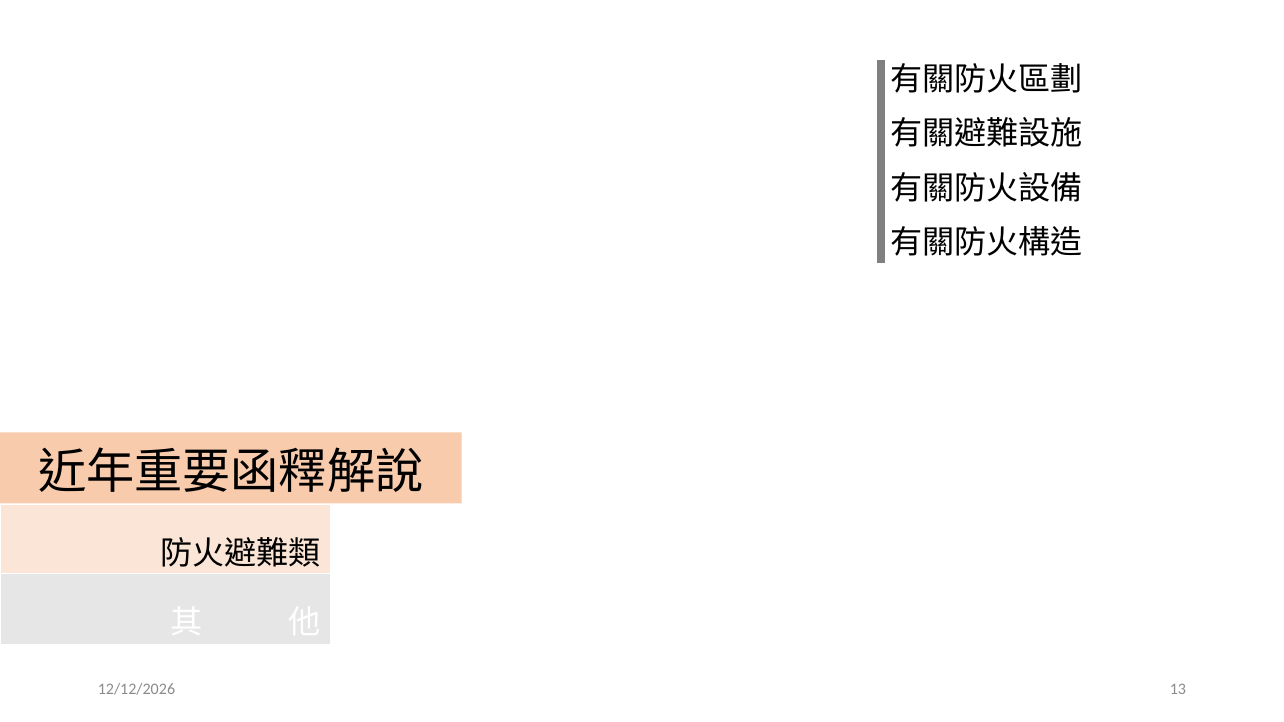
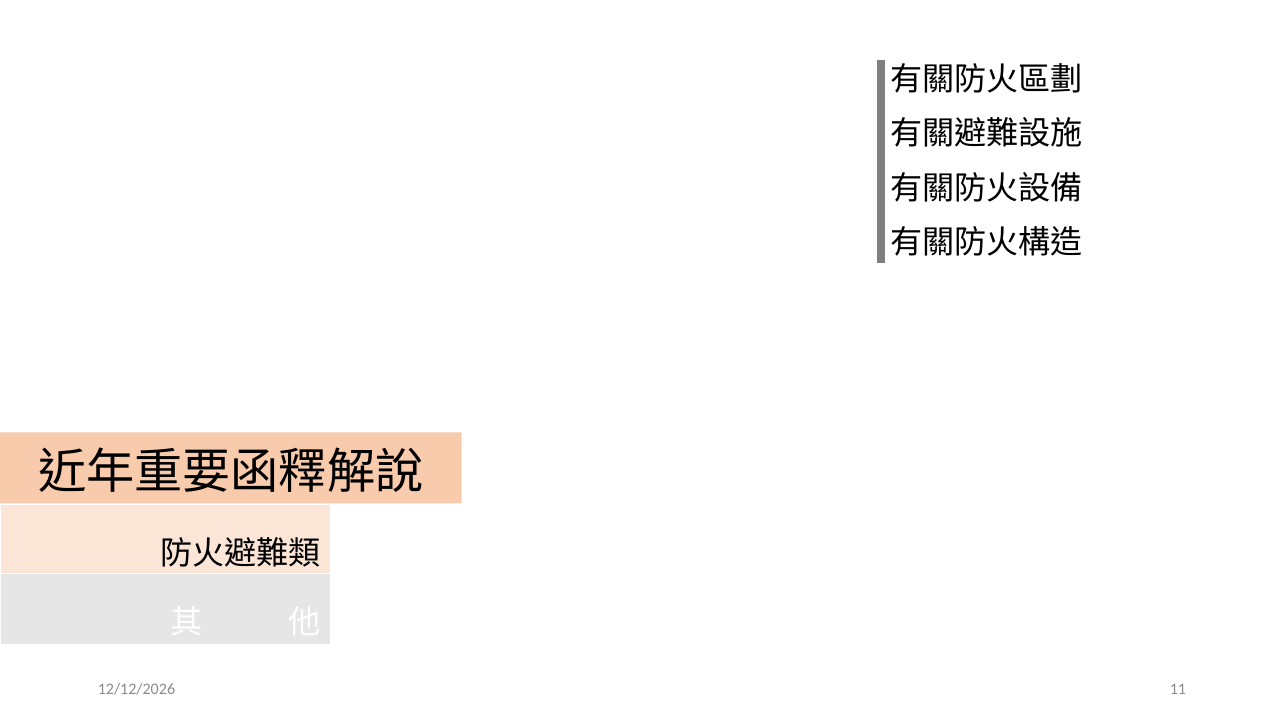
13: 13 -> 11
